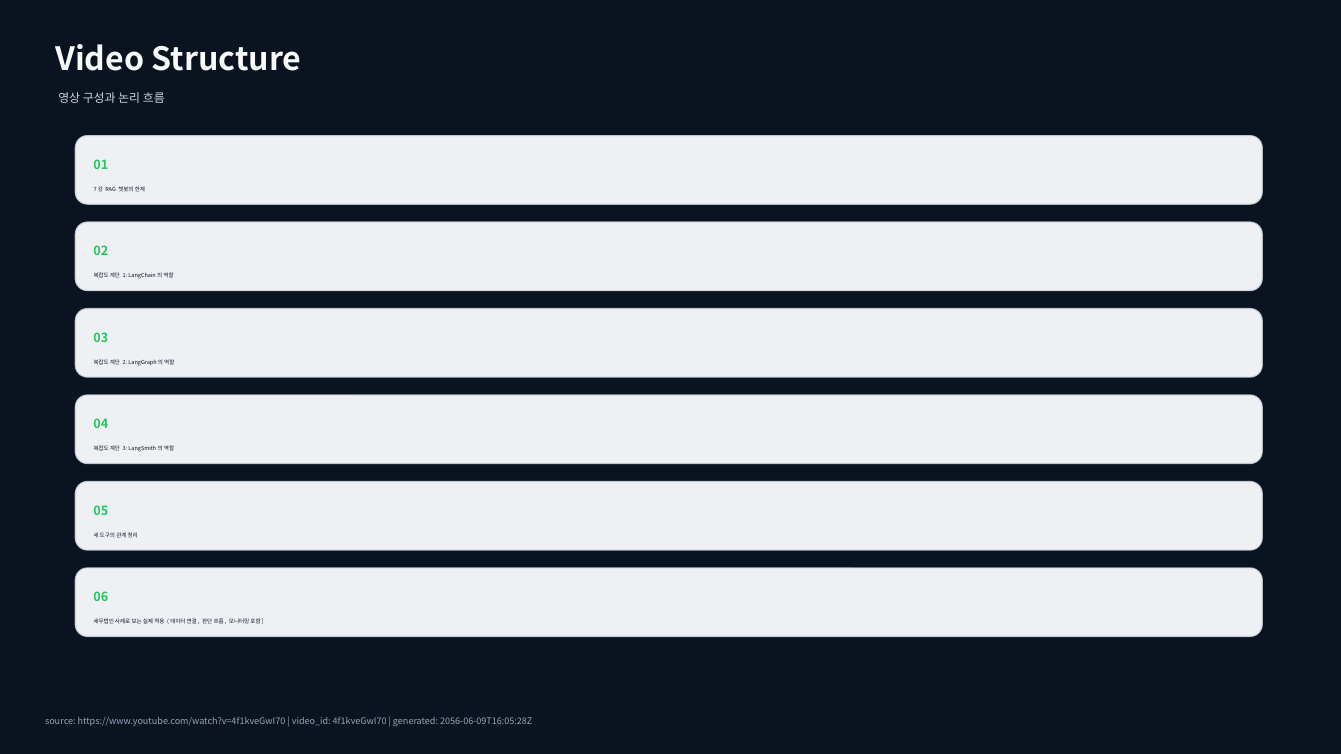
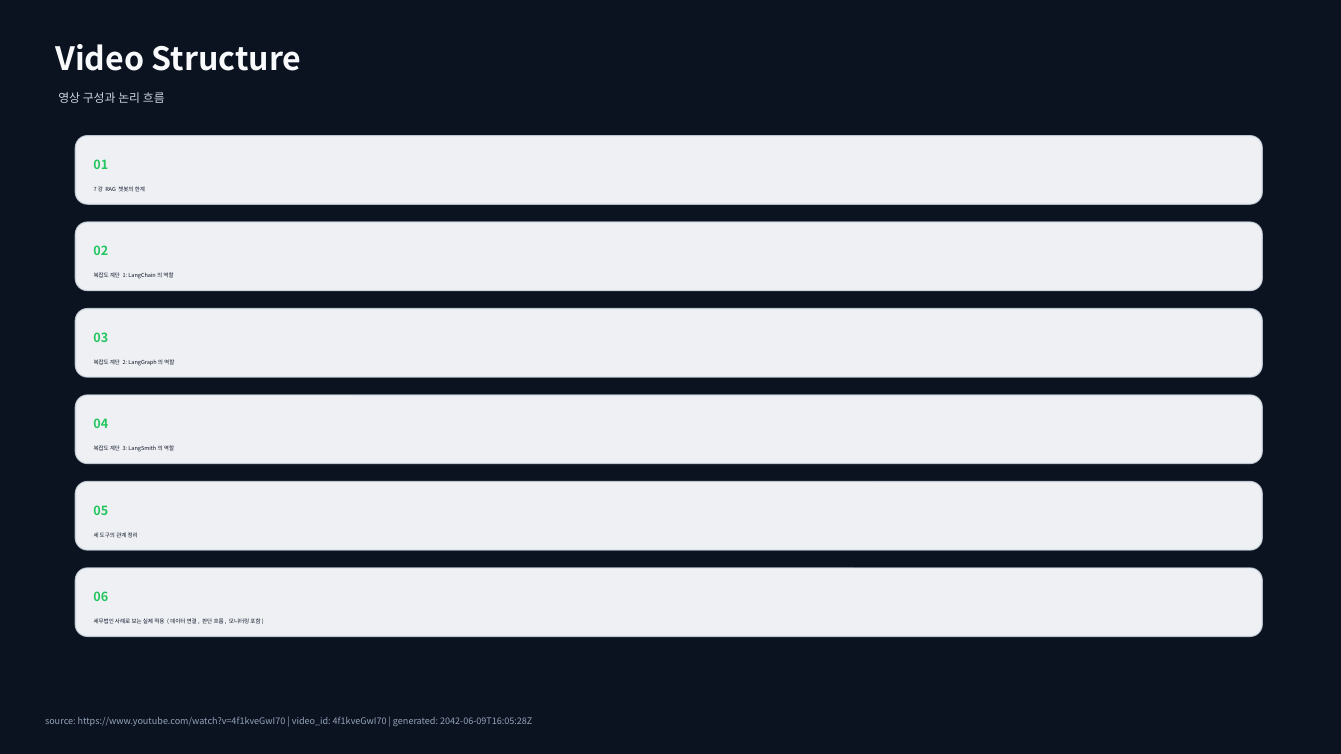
2056-06-09T16:05:28Z: 2056-06-09T16:05:28Z -> 2042-06-09T16:05:28Z
